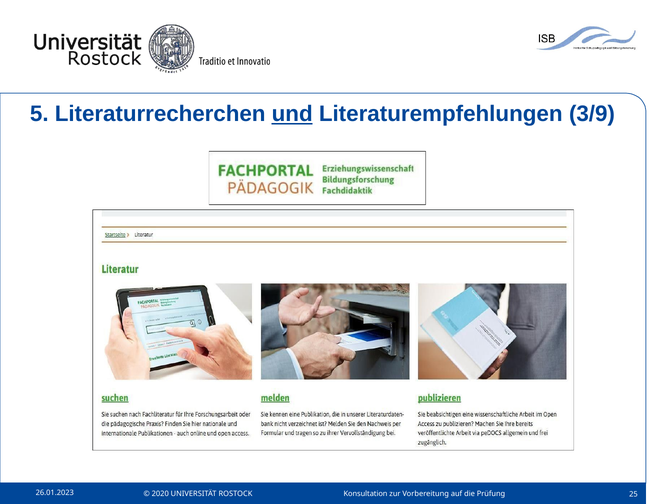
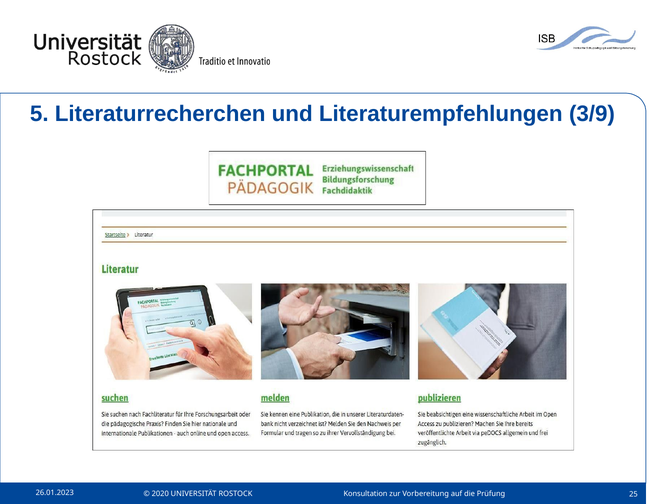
und underline: present -> none
